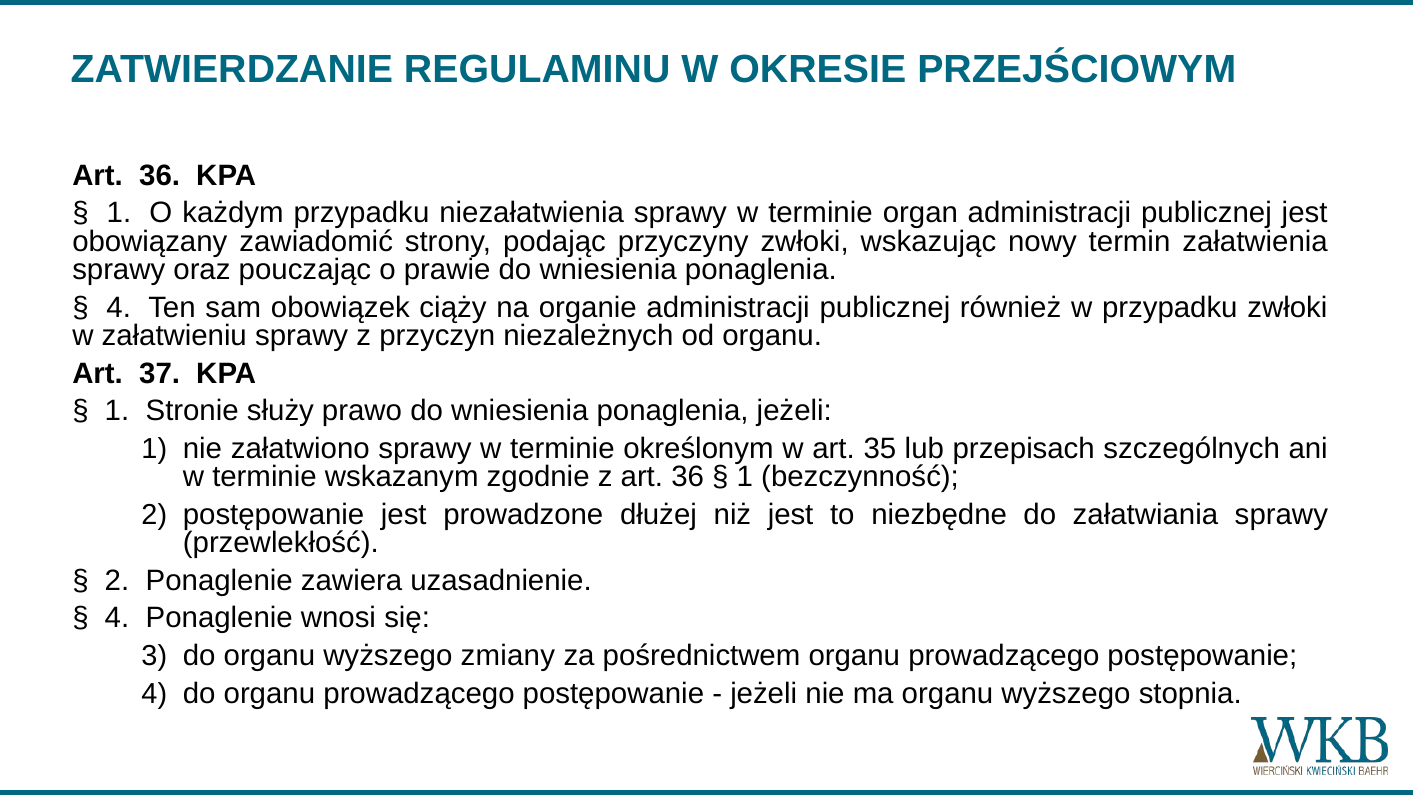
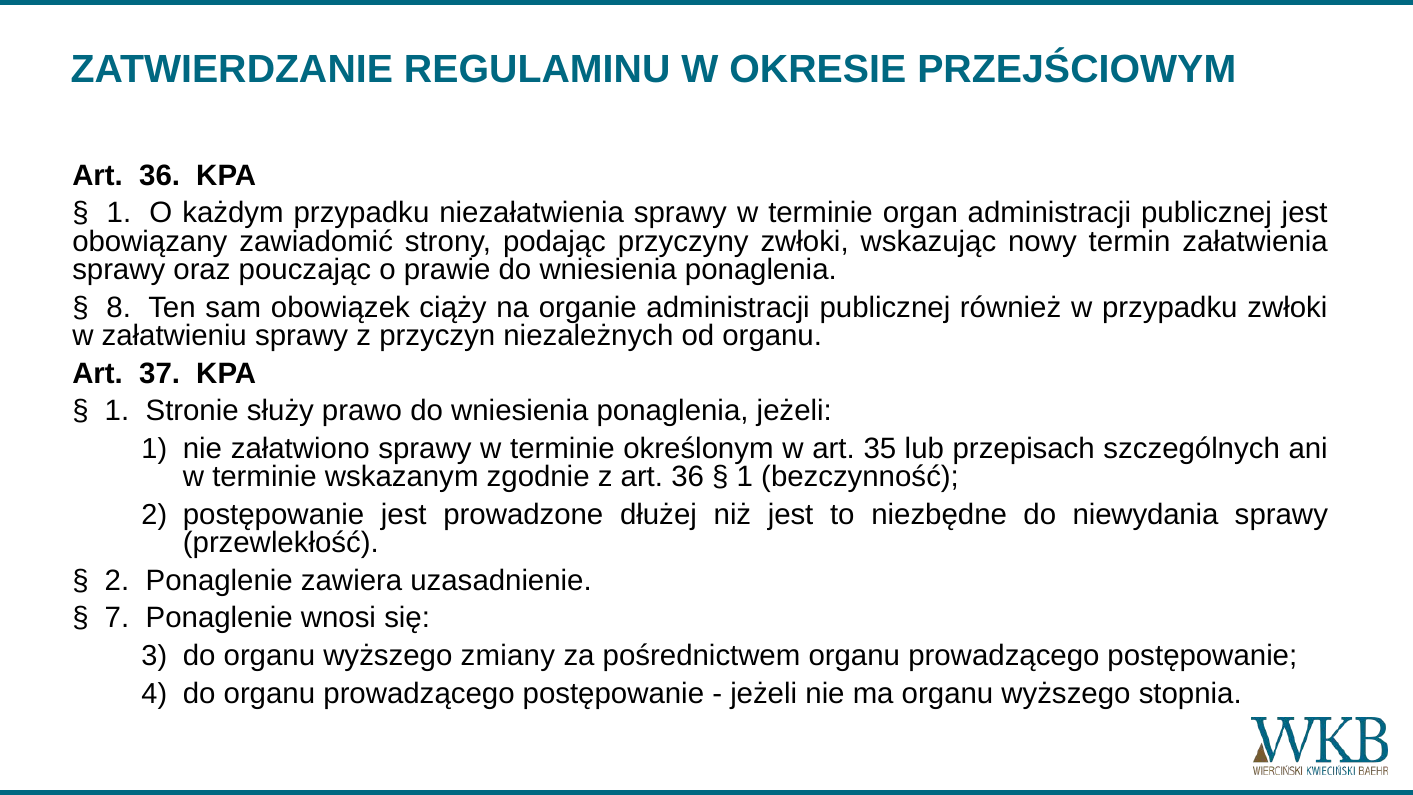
4 at (119, 307): 4 -> 8
załatwiania: załatwiania -> niewydania
4 at (117, 618): 4 -> 7
